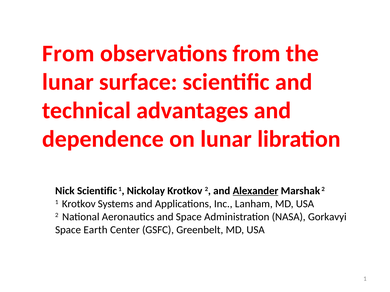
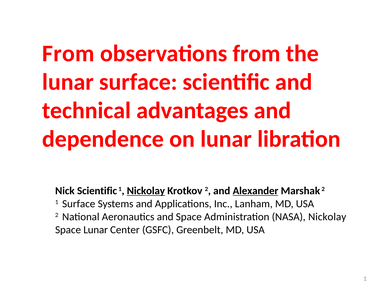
Nickolay at (146, 191) underline: none -> present
1 Krotkov: Krotkov -> Surface
NASA Gorkavyi: Gorkavyi -> Nickolay
Space Earth: Earth -> Lunar
